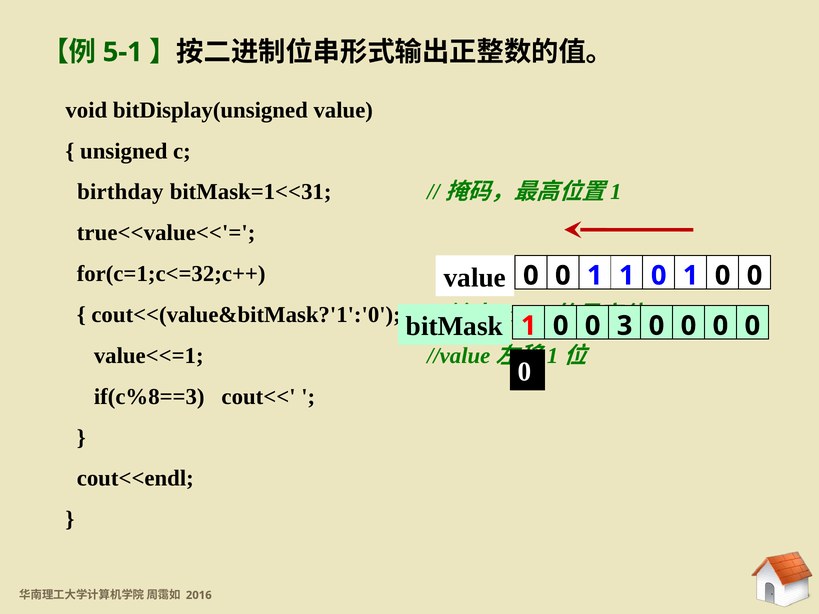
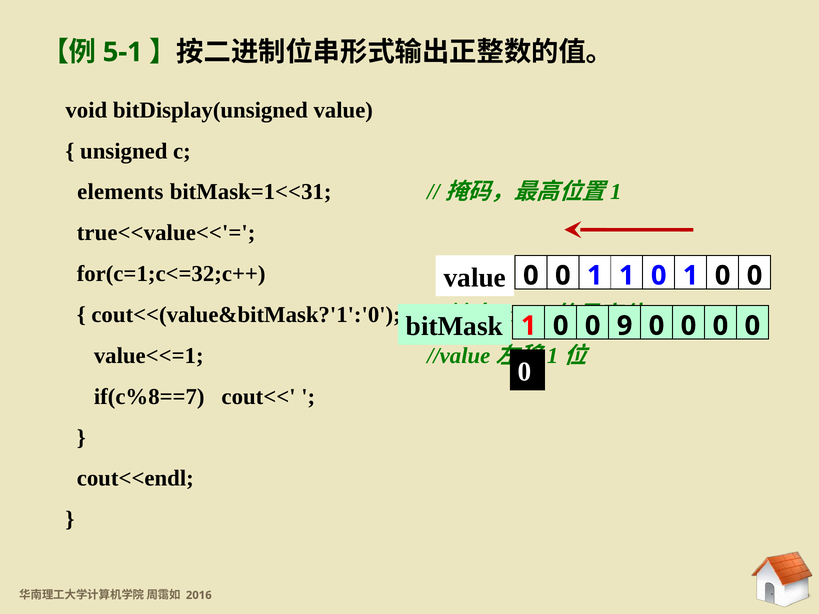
birthday: birthday -> elements
3: 3 -> 9
if(c%8==3: if(c%8==3 -> if(c%8==7
